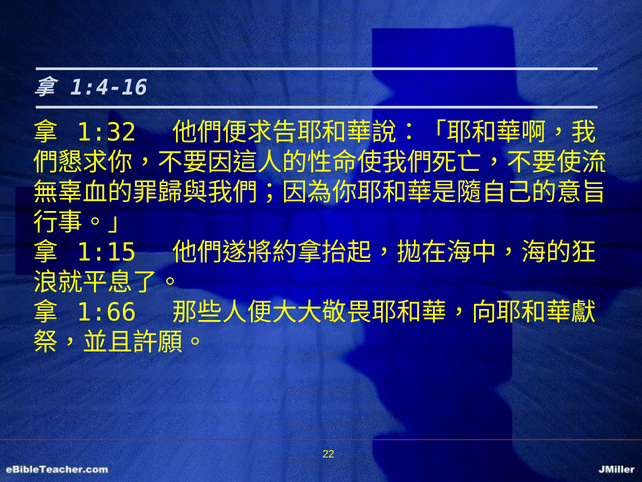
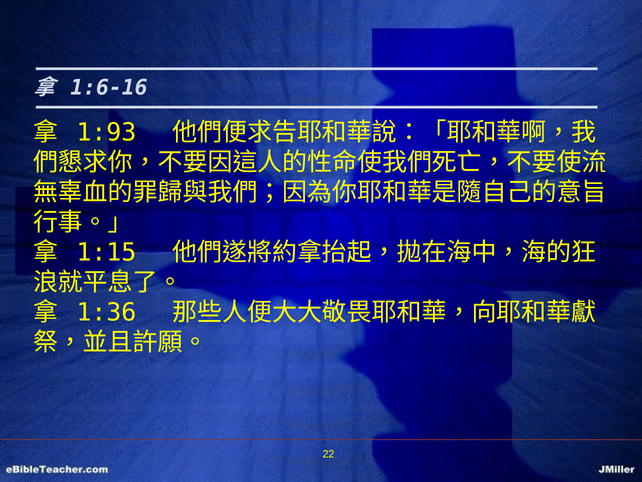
1:4-16: 1:4-16 -> 1:6-16
1:32: 1:32 -> 1:93
1:66: 1:66 -> 1:36
